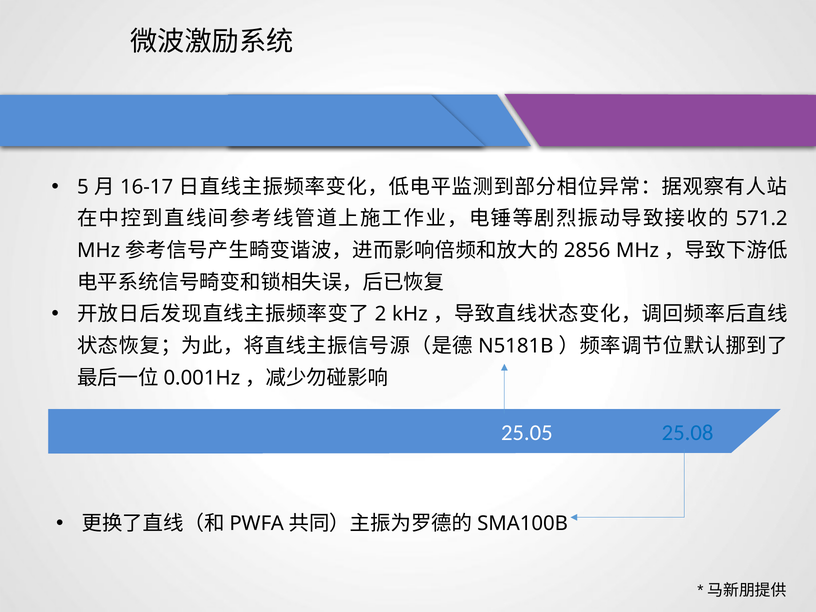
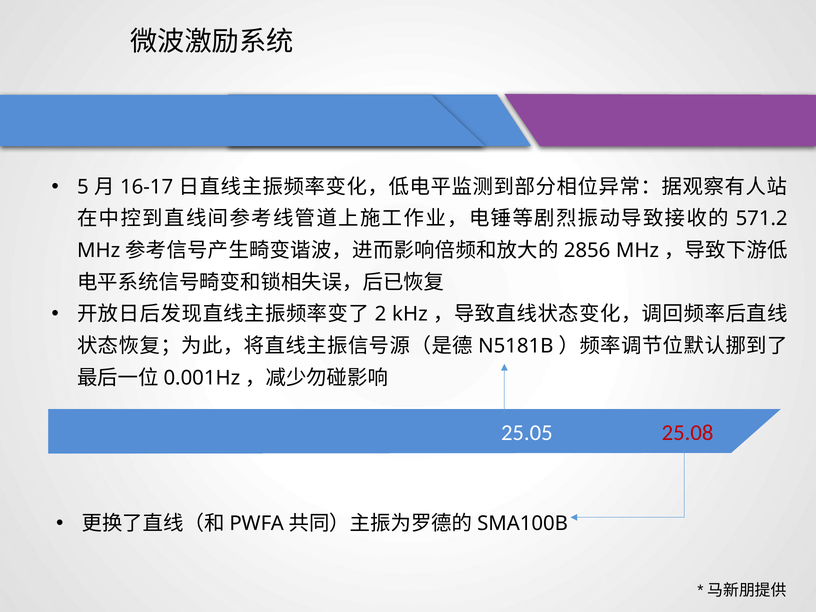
25.08 colour: blue -> red
